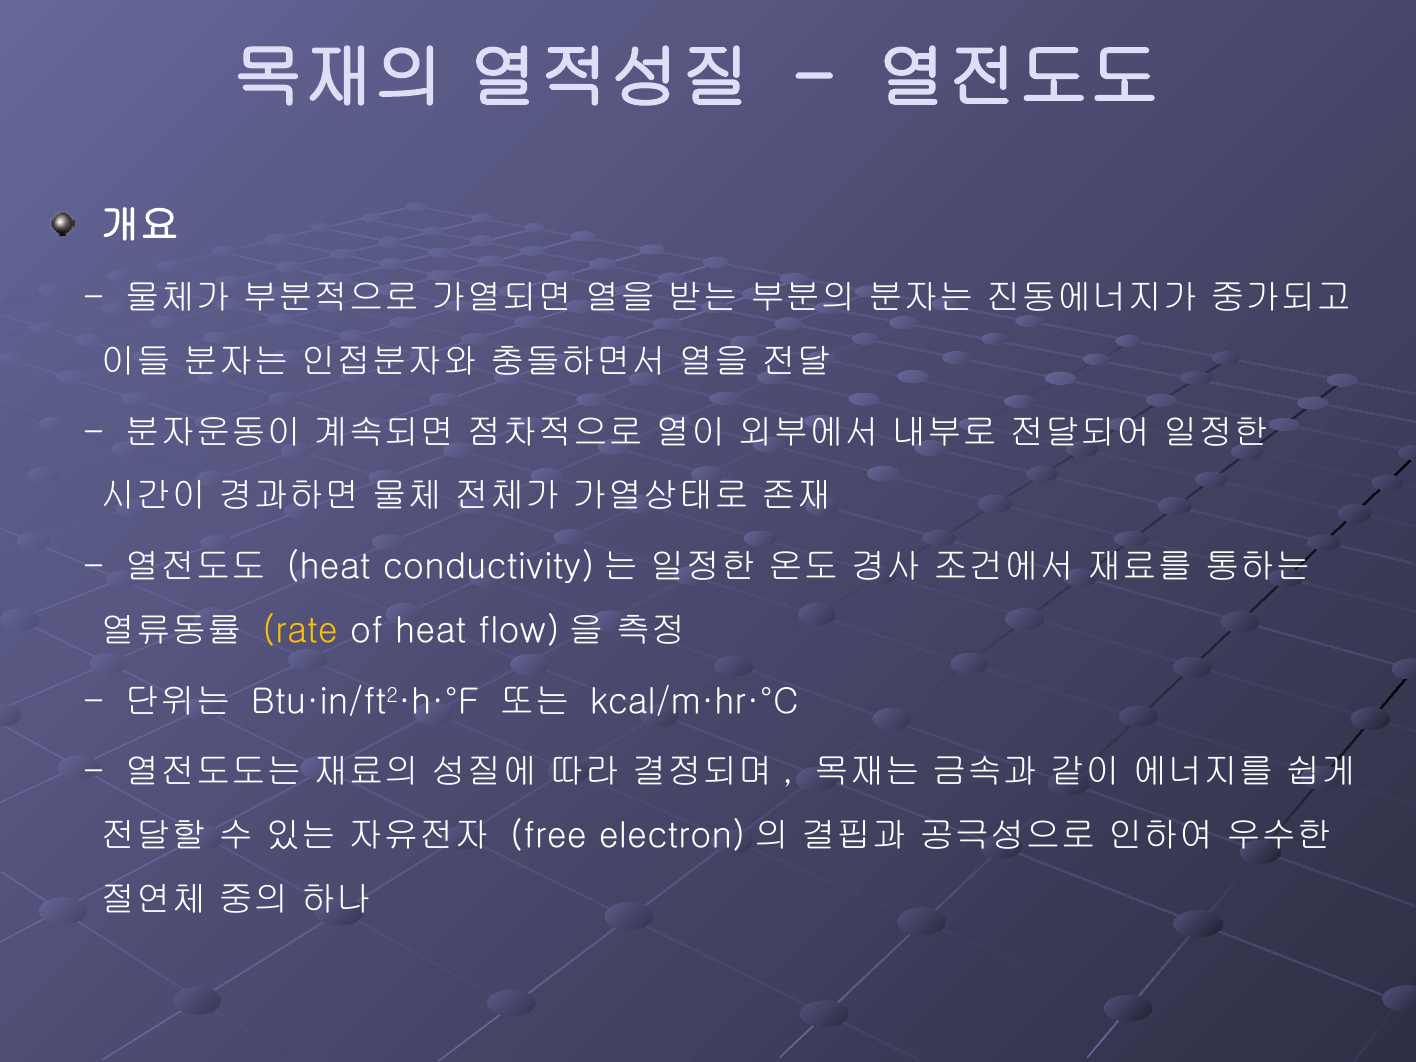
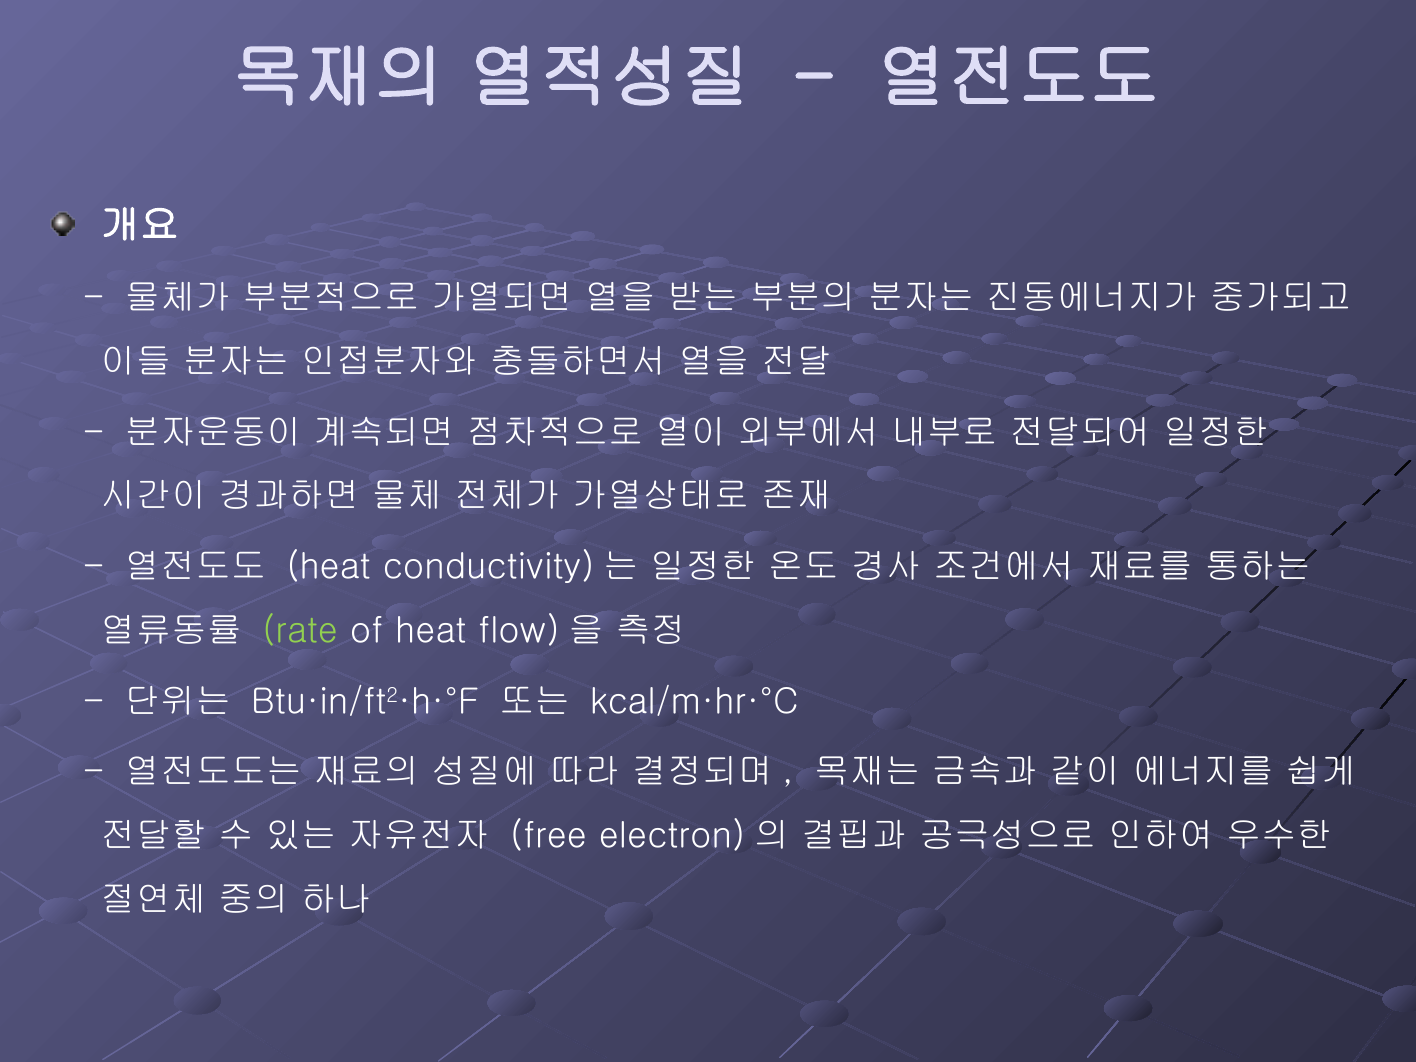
rate colour: yellow -> light green
